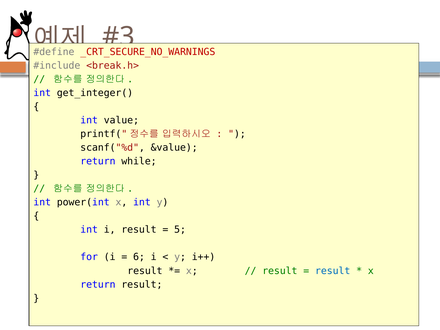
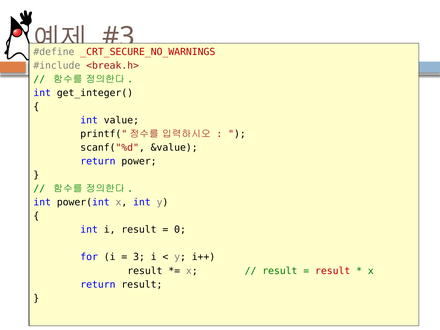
while: while -> power
5: 5 -> 0
6: 6 -> 3
result at (333, 271) colour: blue -> red
